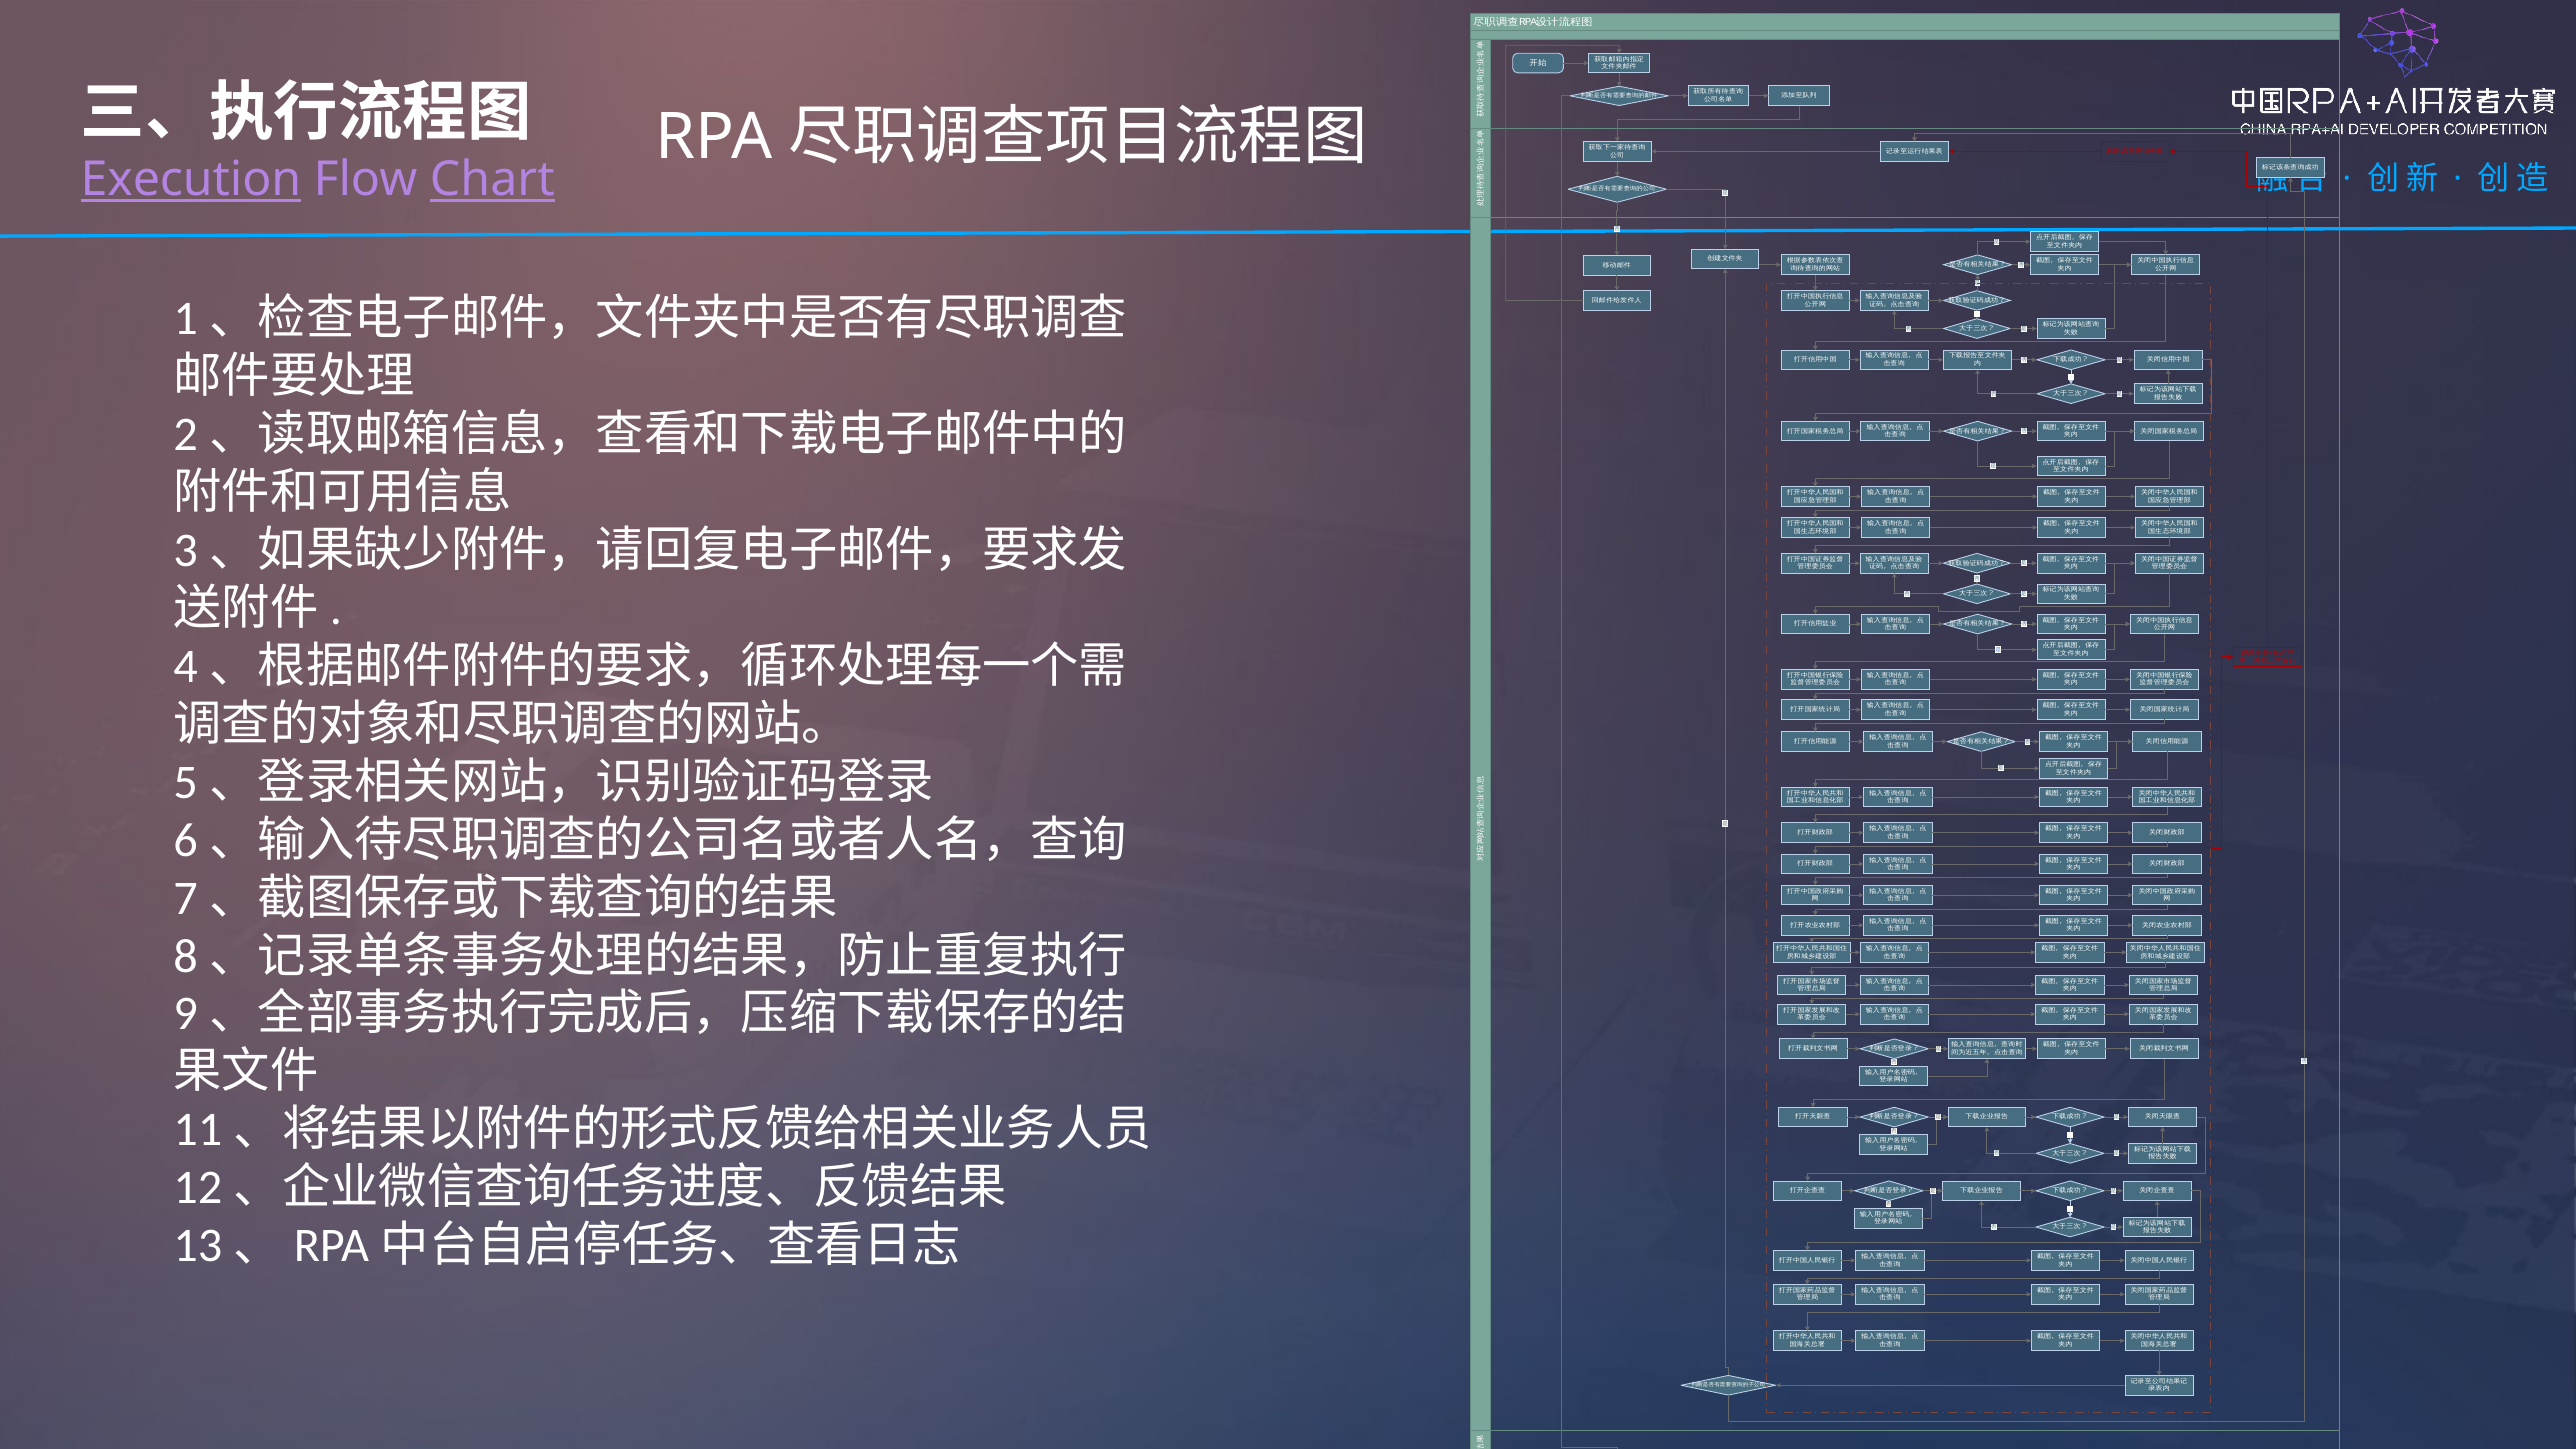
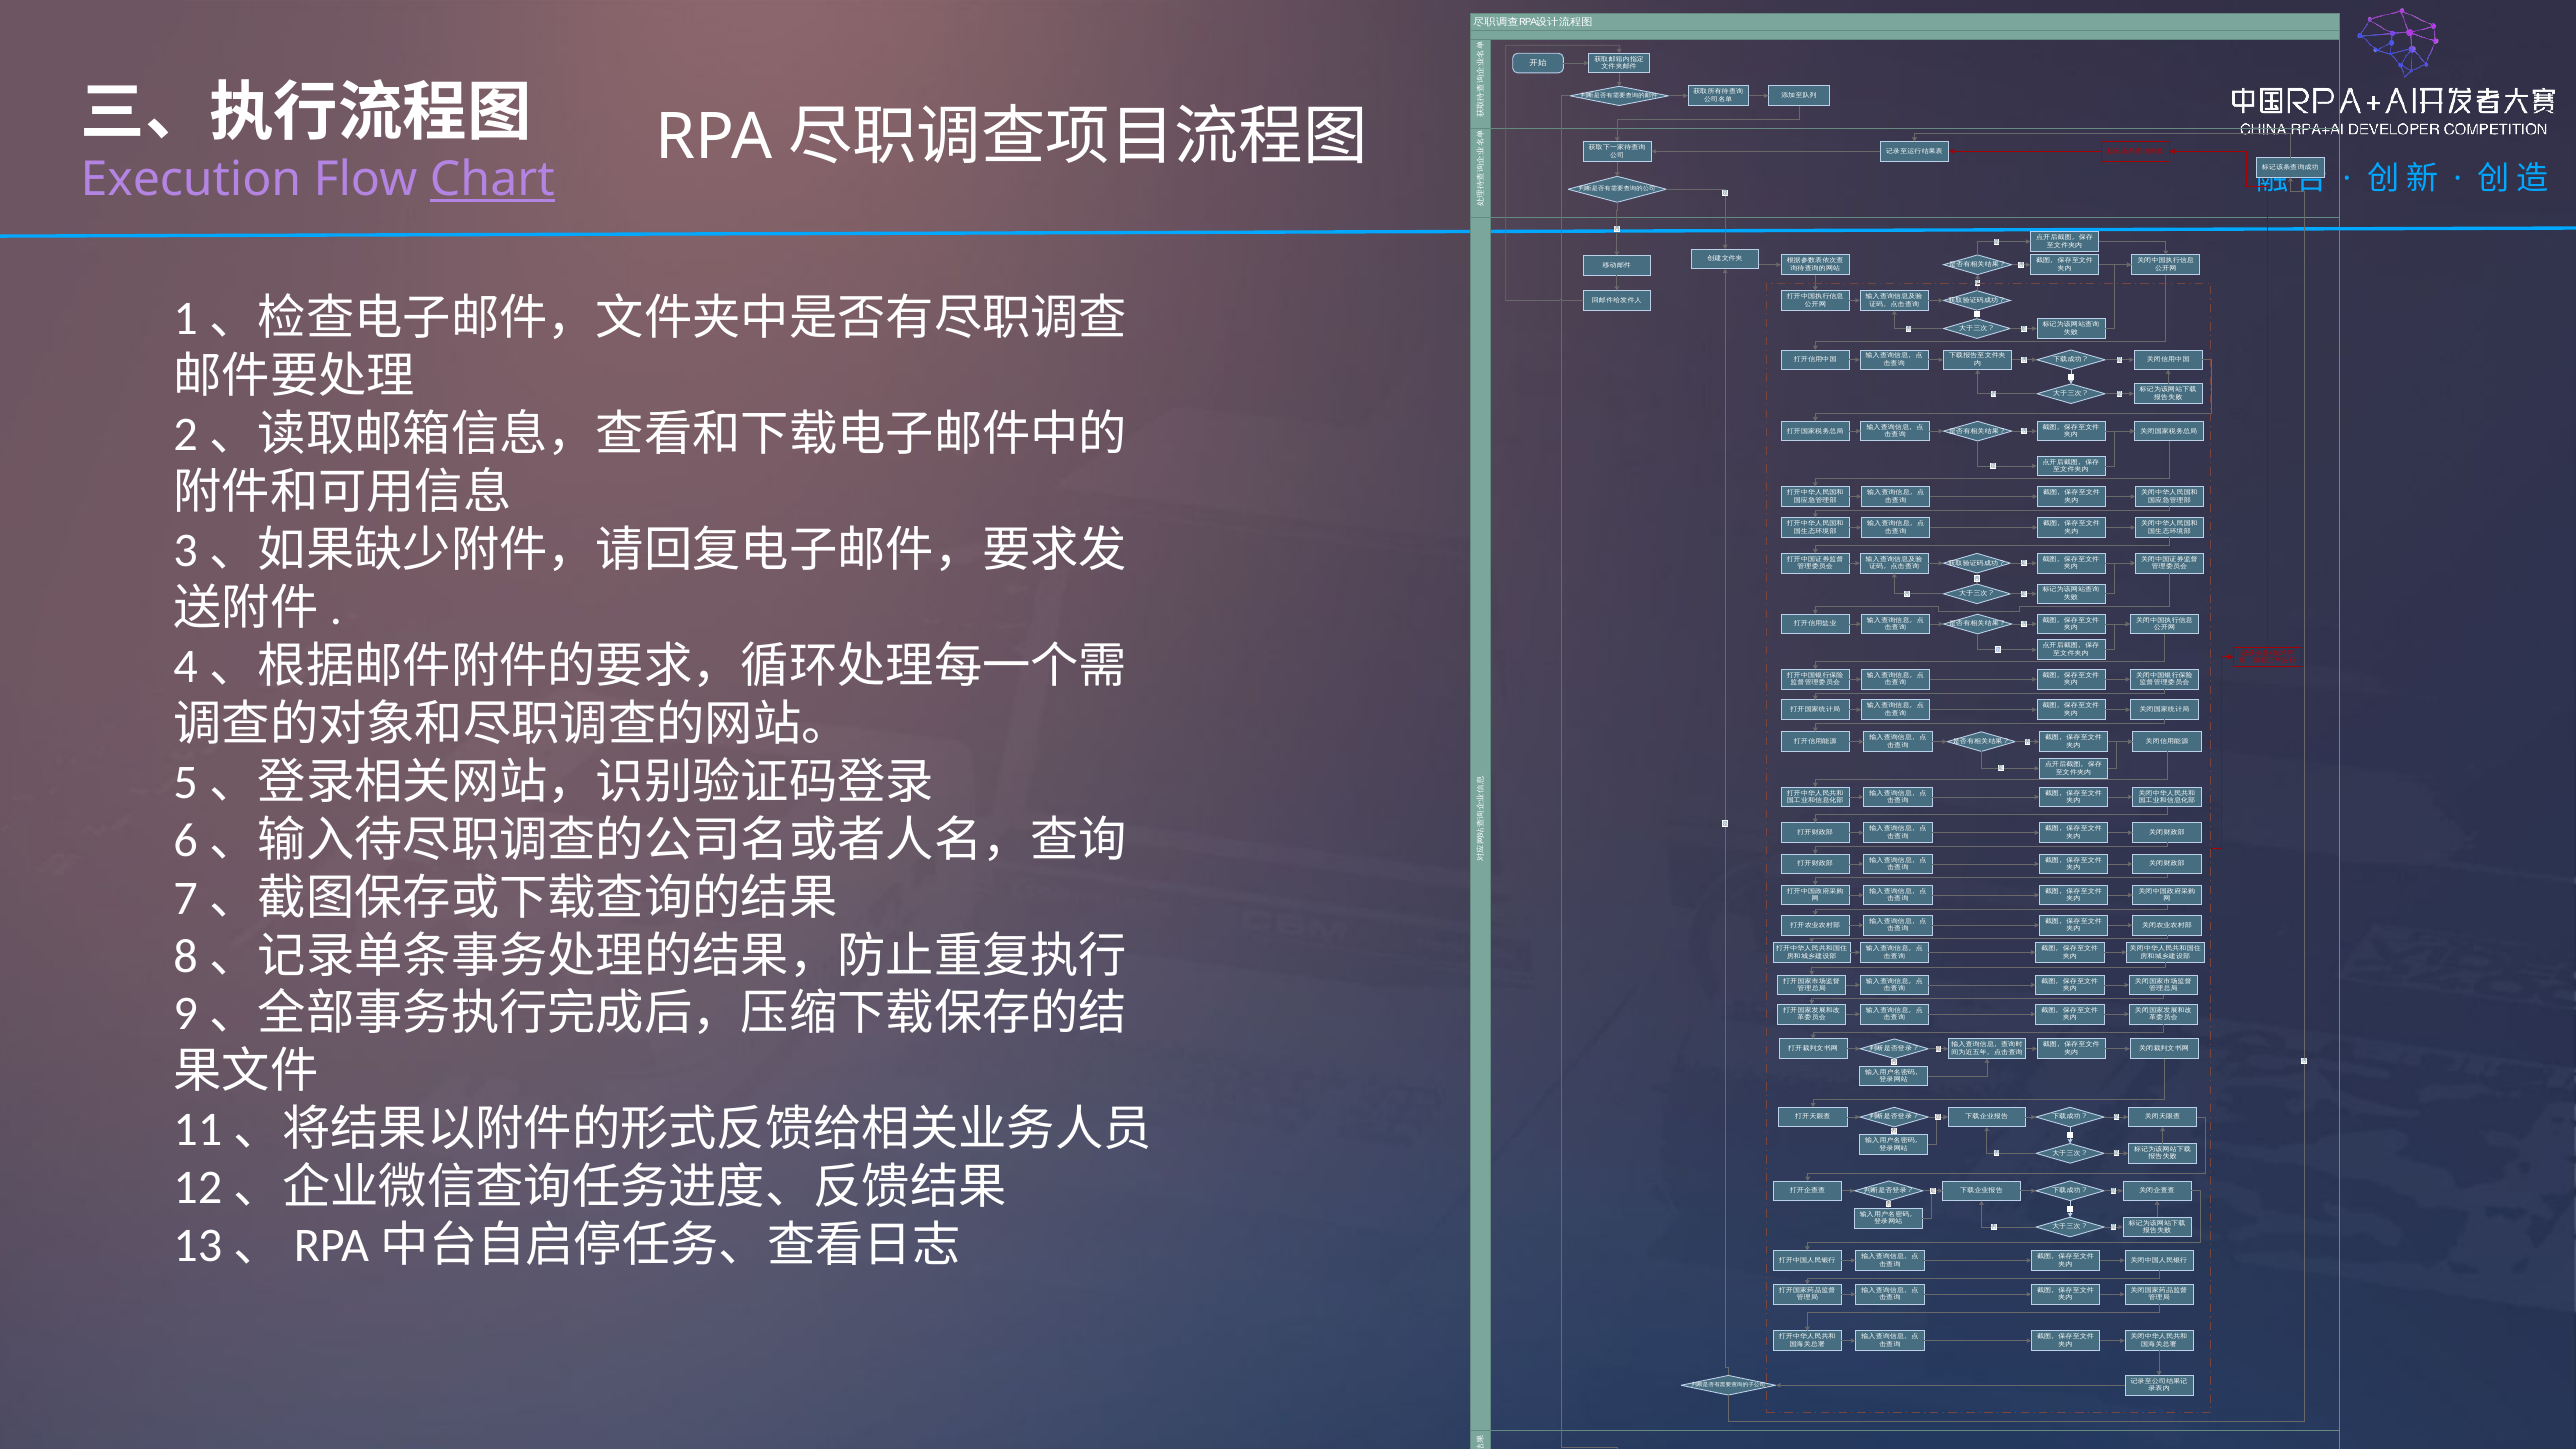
Execution underline: present -> none
